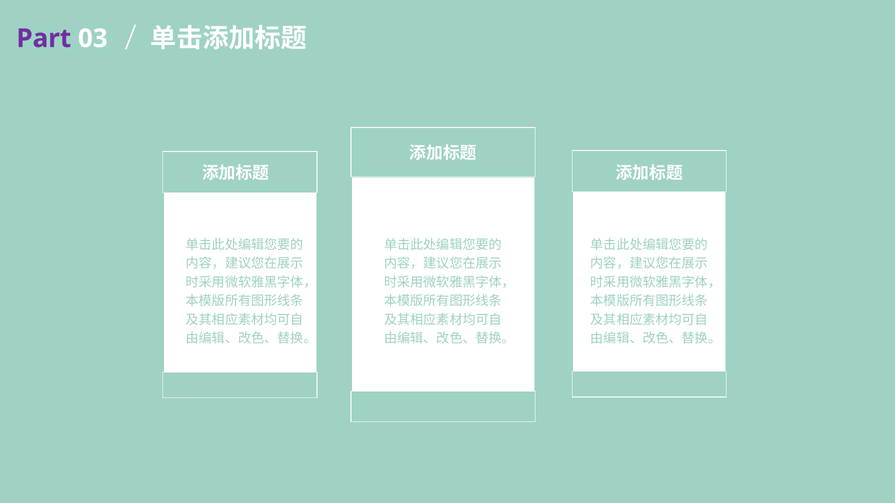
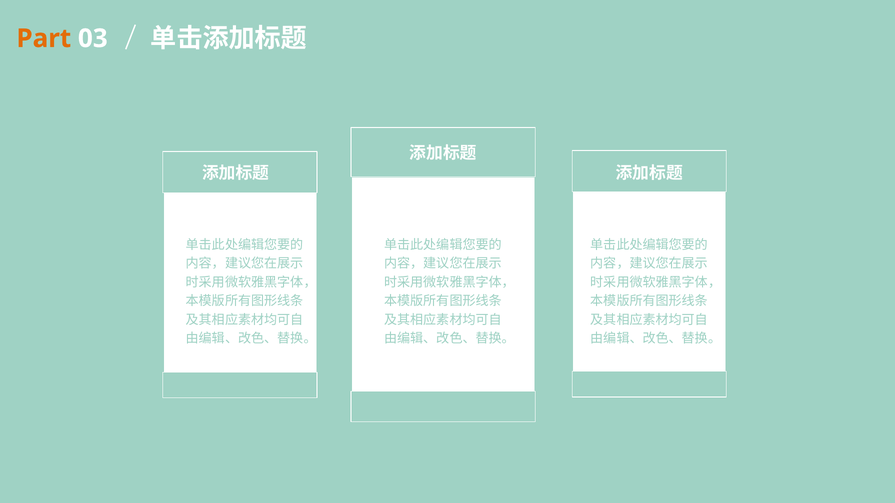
Part colour: purple -> orange
